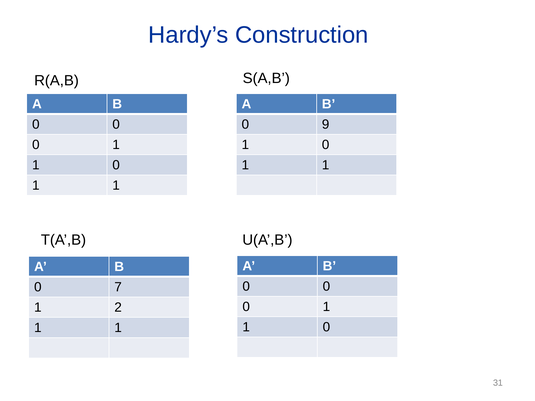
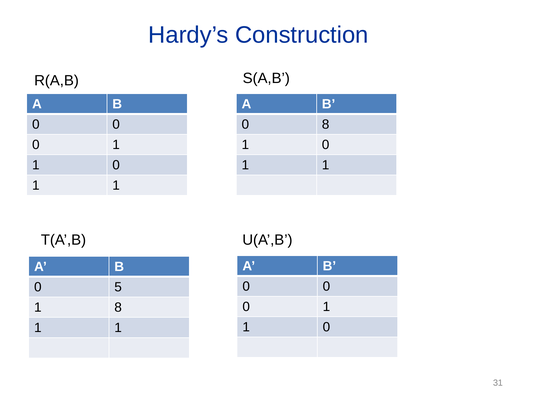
0 9: 9 -> 8
7: 7 -> 5
1 2: 2 -> 8
